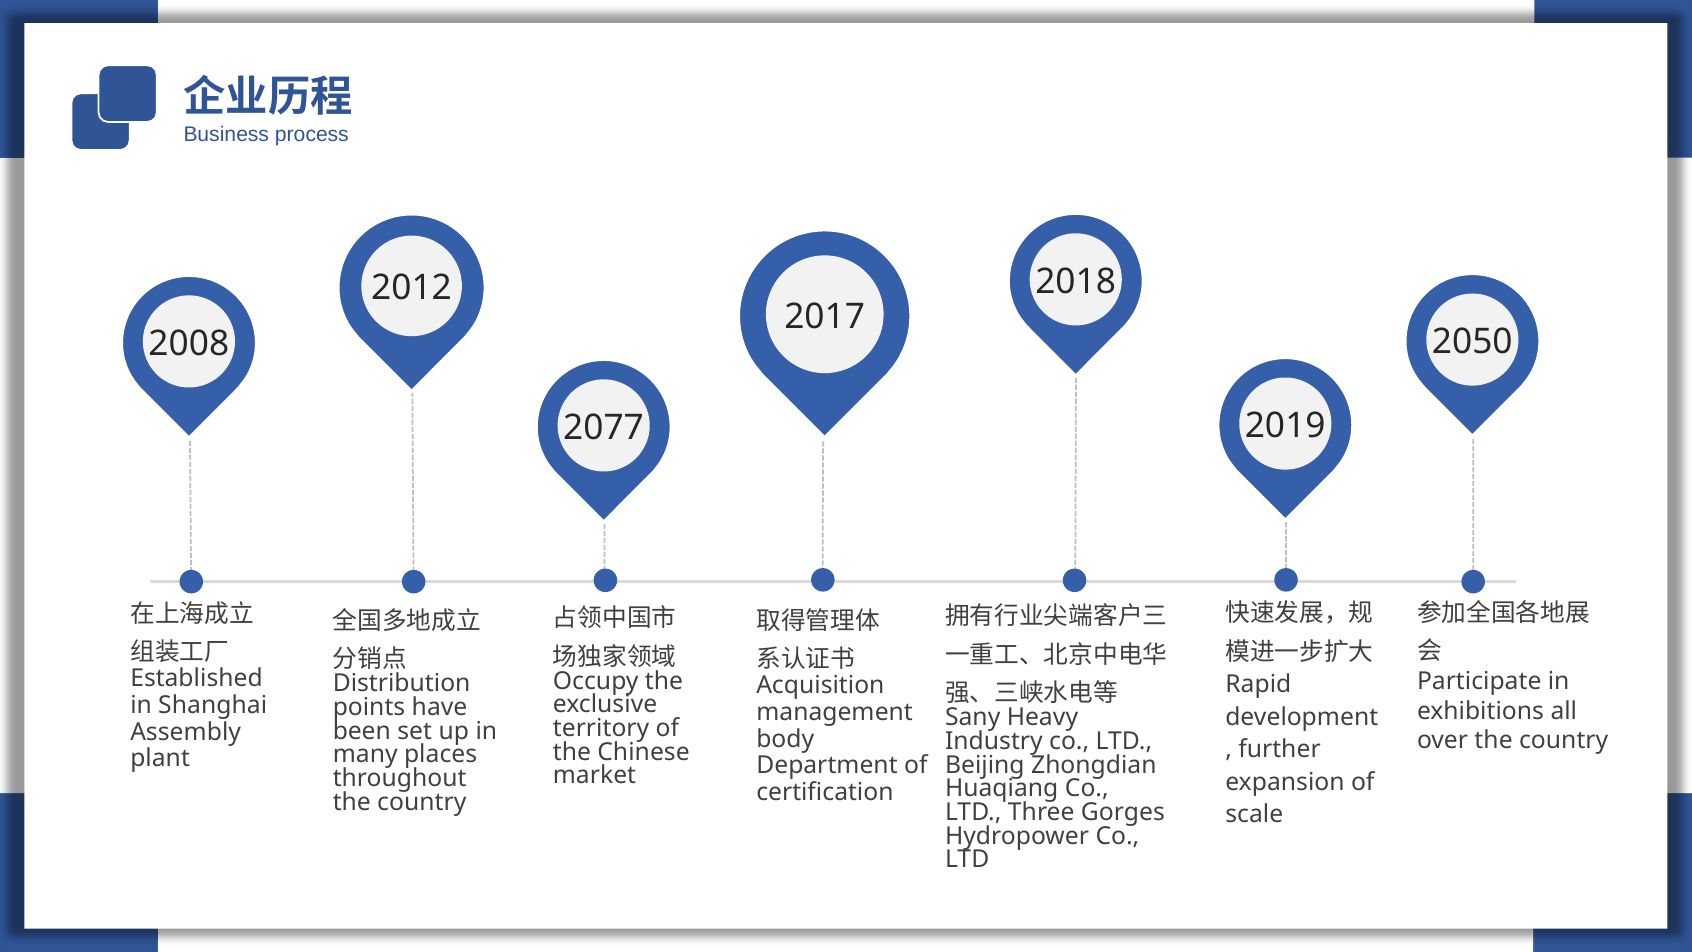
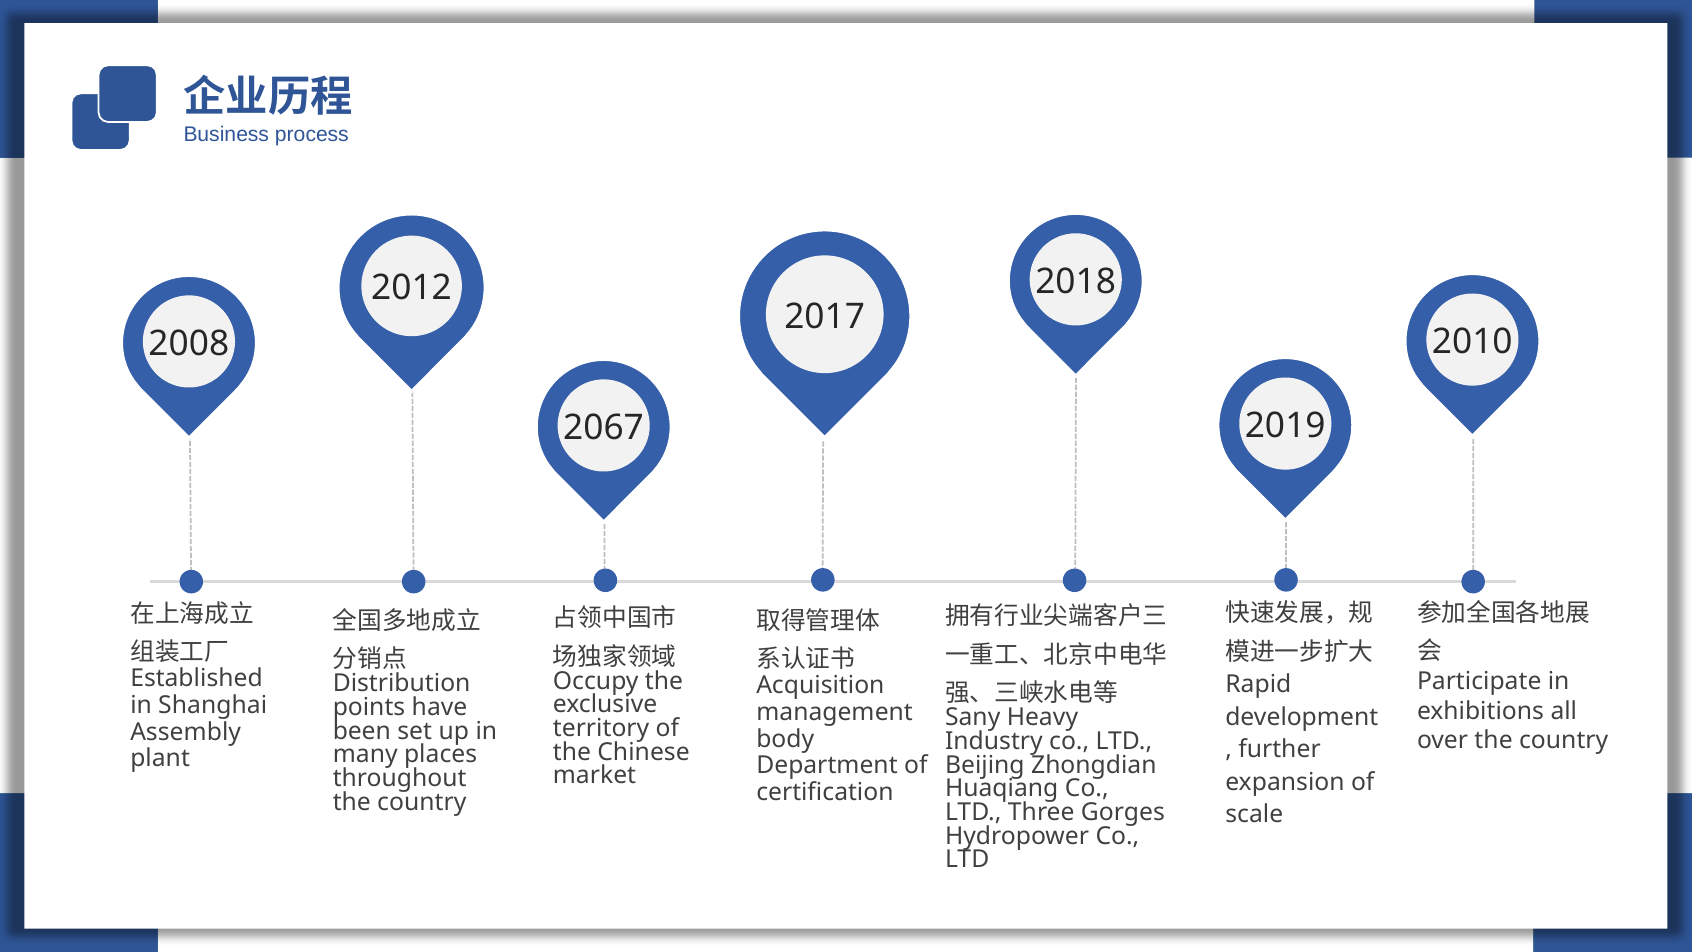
2050: 2050 -> 2010
2077: 2077 -> 2067
